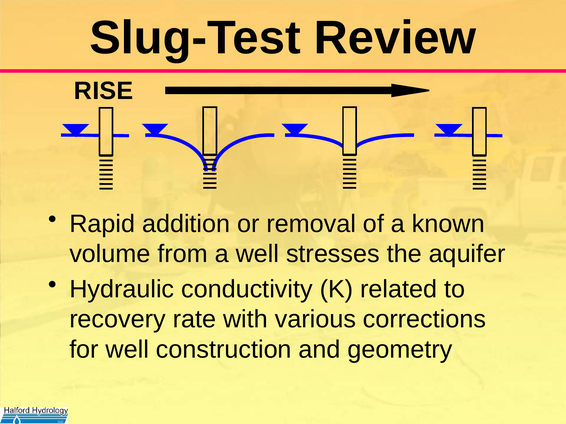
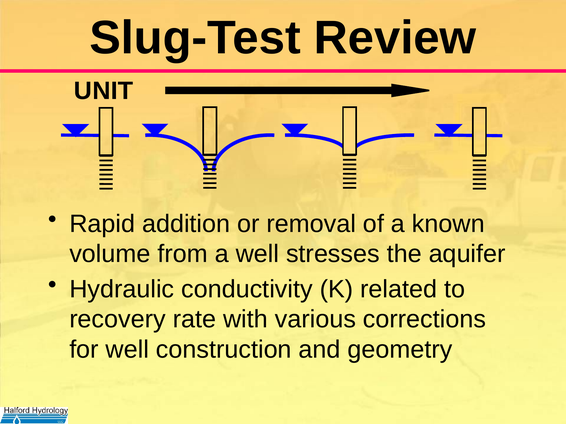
RISE: RISE -> UNIT
